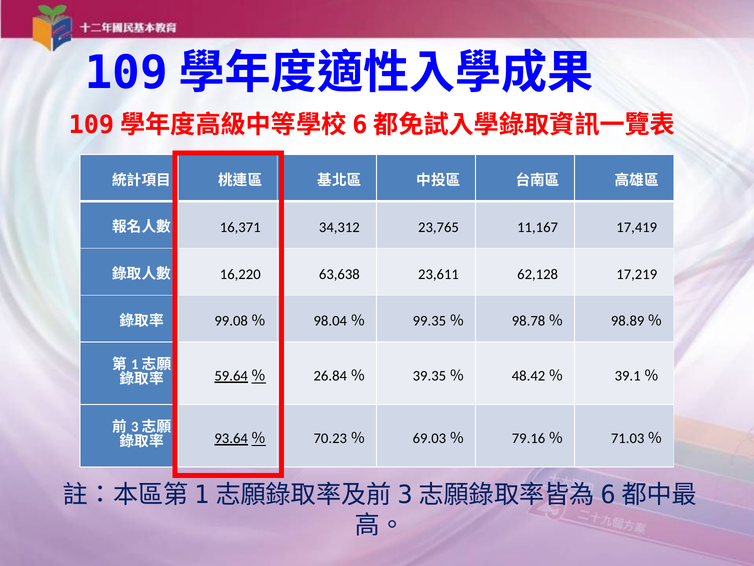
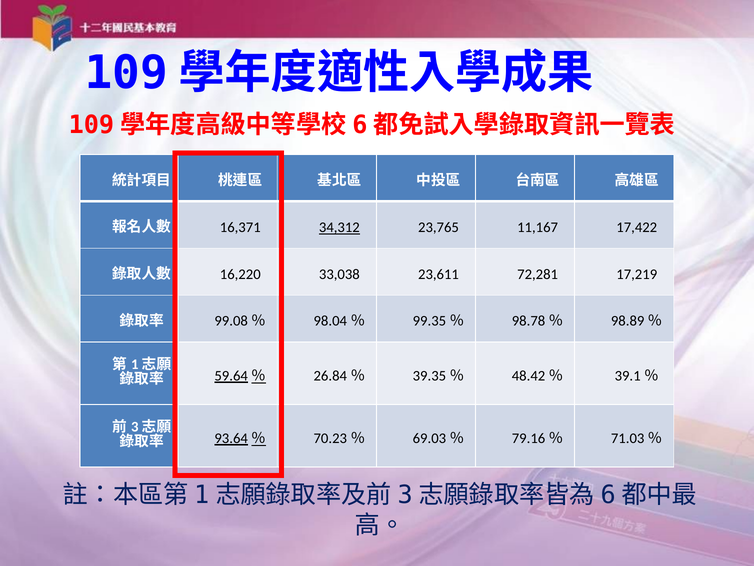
34,312 underline: none -> present
17,419: 17,419 -> 17,422
63,638: 63,638 -> 33,038
62,128: 62,128 -> 72,281
